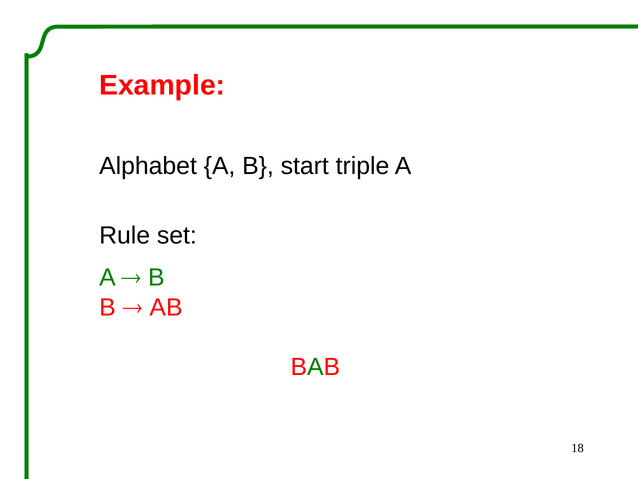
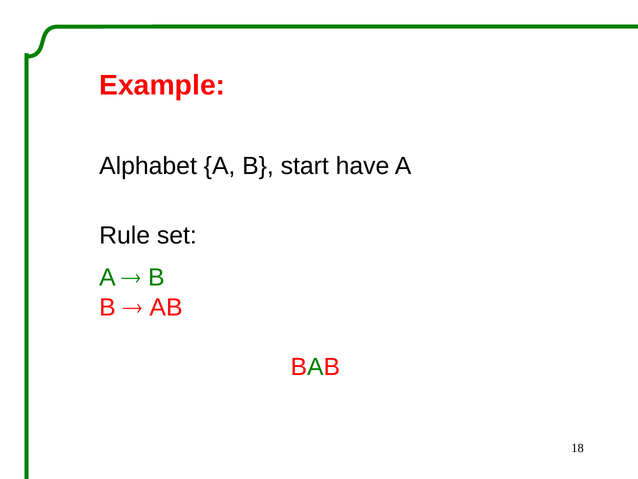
triple: triple -> have
